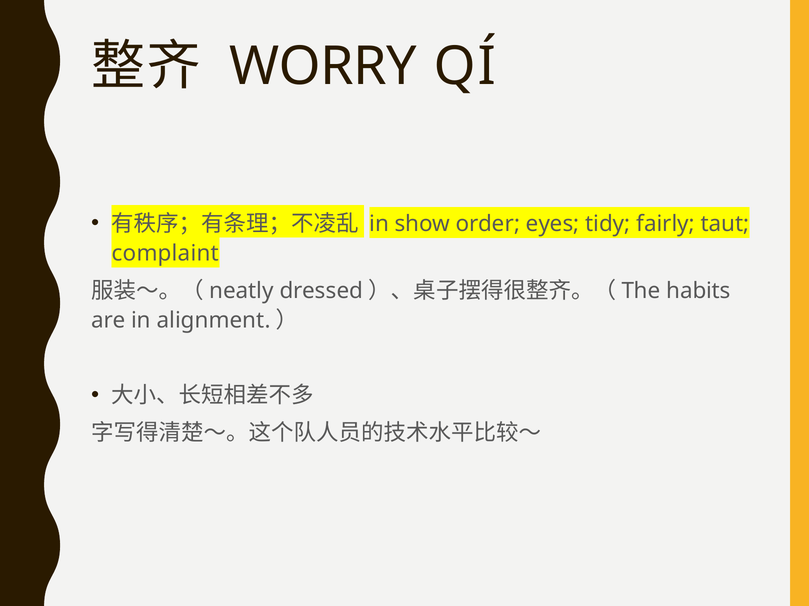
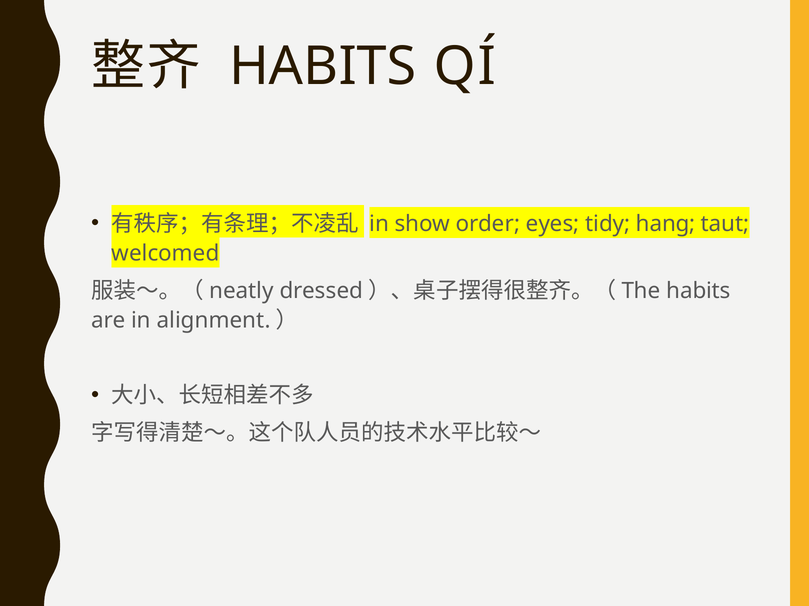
WORRY at (323, 67): WORRY -> HABITS
fairly: fairly -> hang
complaint: complaint -> welcomed
